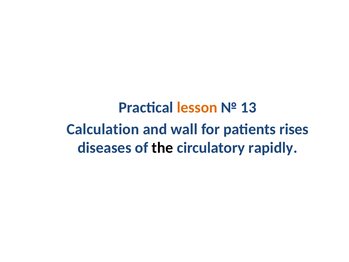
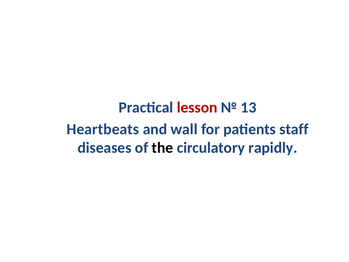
lesson colour: orange -> red
Calculation: Calculation -> Heartbeats
rises: rises -> staff
